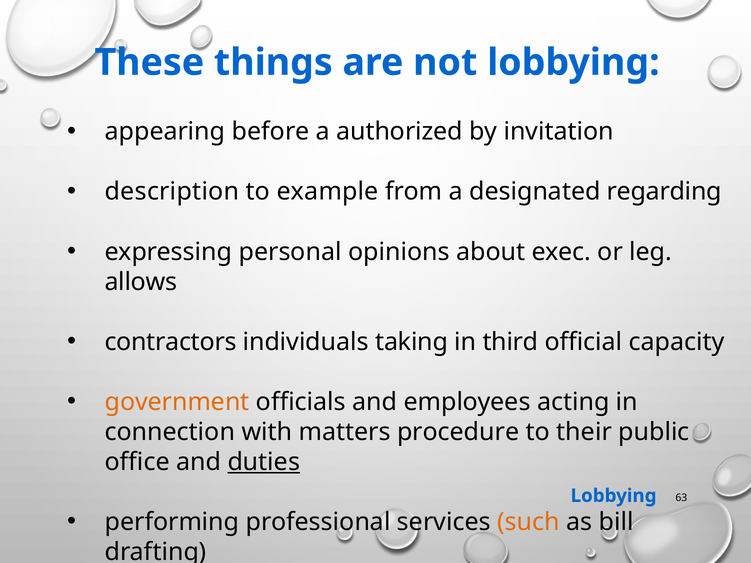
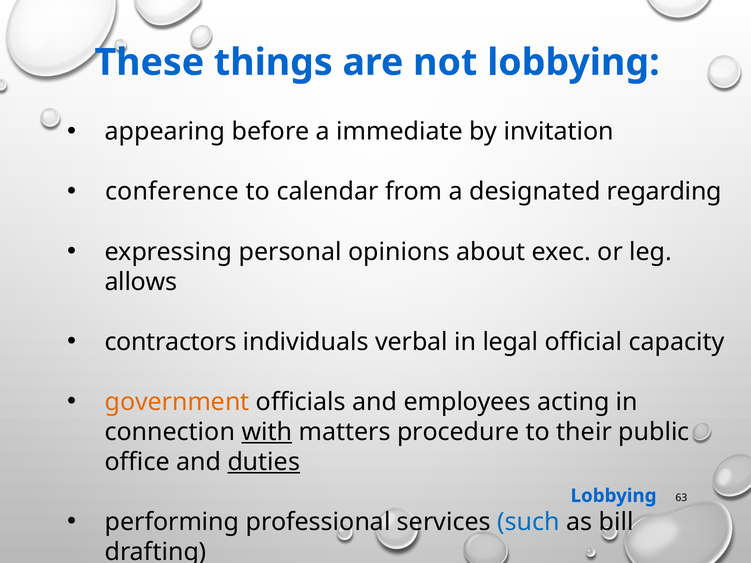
authorized: authorized -> immediate
description: description -> conference
example: example -> calendar
taking: taking -> verbal
third: third -> legal
with underline: none -> present
such colour: orange -> blue
